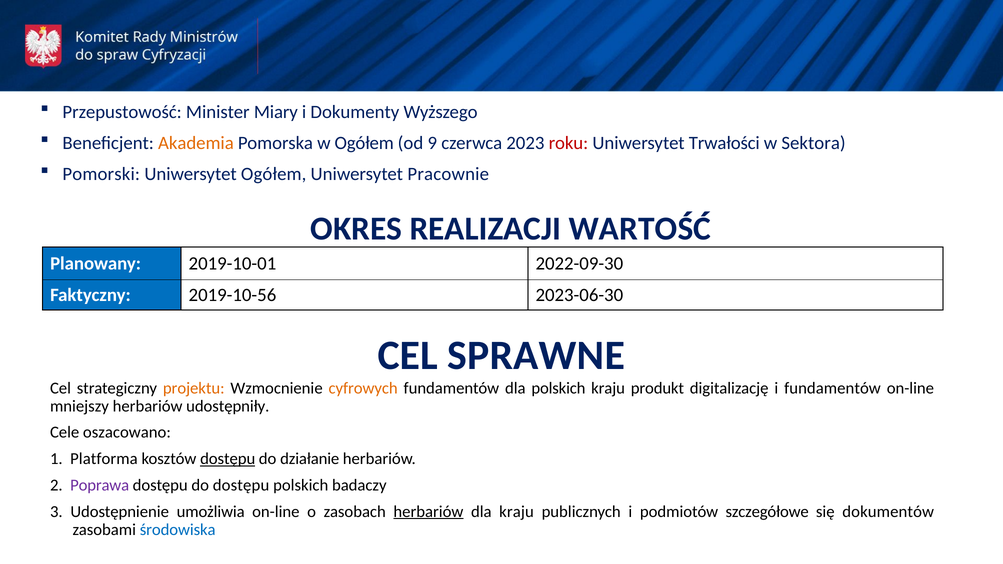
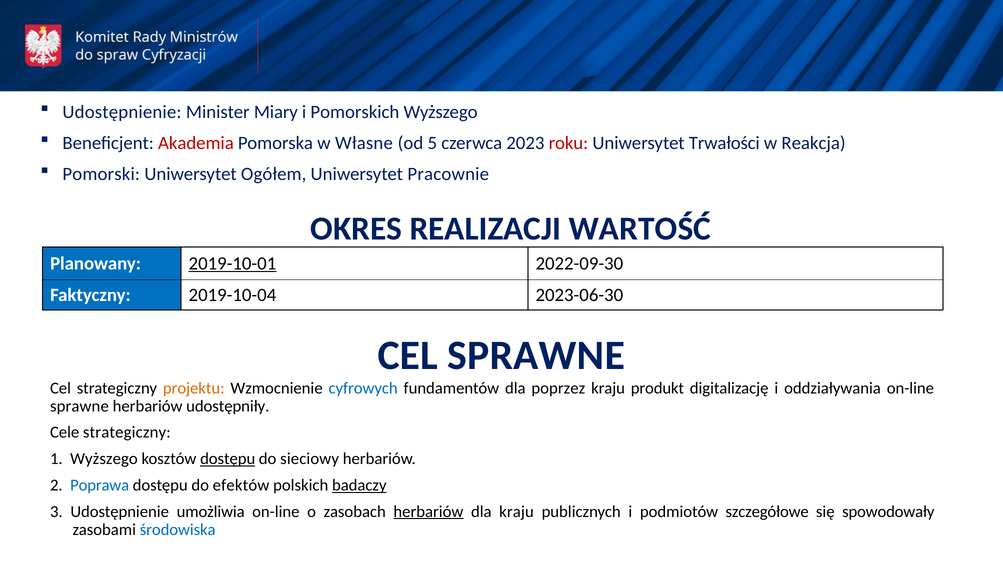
Przepustowość at (122, 112): Przepustowość -> Udostępnienie
Dokumenty: Dokumenty -> Pomorskich
Akademia colour: orange -> red
w Ogółem: Ogółem -> Własne
9: 9 -> 5
Sektora: Sektora -> Reakcja
2019-10-01 underline: none -> present
2019-10-56: 2019-10-56 -> 2019-10-04
cyfrowych colour: orange -> blue
dla polskich: polskich -> poprzez
i fundamentów: fundamentów -> oddziaływania
mniejszy at (79, 406): mniejszy -> sprawne
Cele oszacowano: oszacowano -> strategiczny
1 Platforma: Platforma -> Wyższego
działanie: działanie -> sieciowy
Poprawa colour: purple -> blue
do dostępu: dostępu -> efektów
badaczy underline: none -> present
dokumentów: dokumentów -> spowodowały
